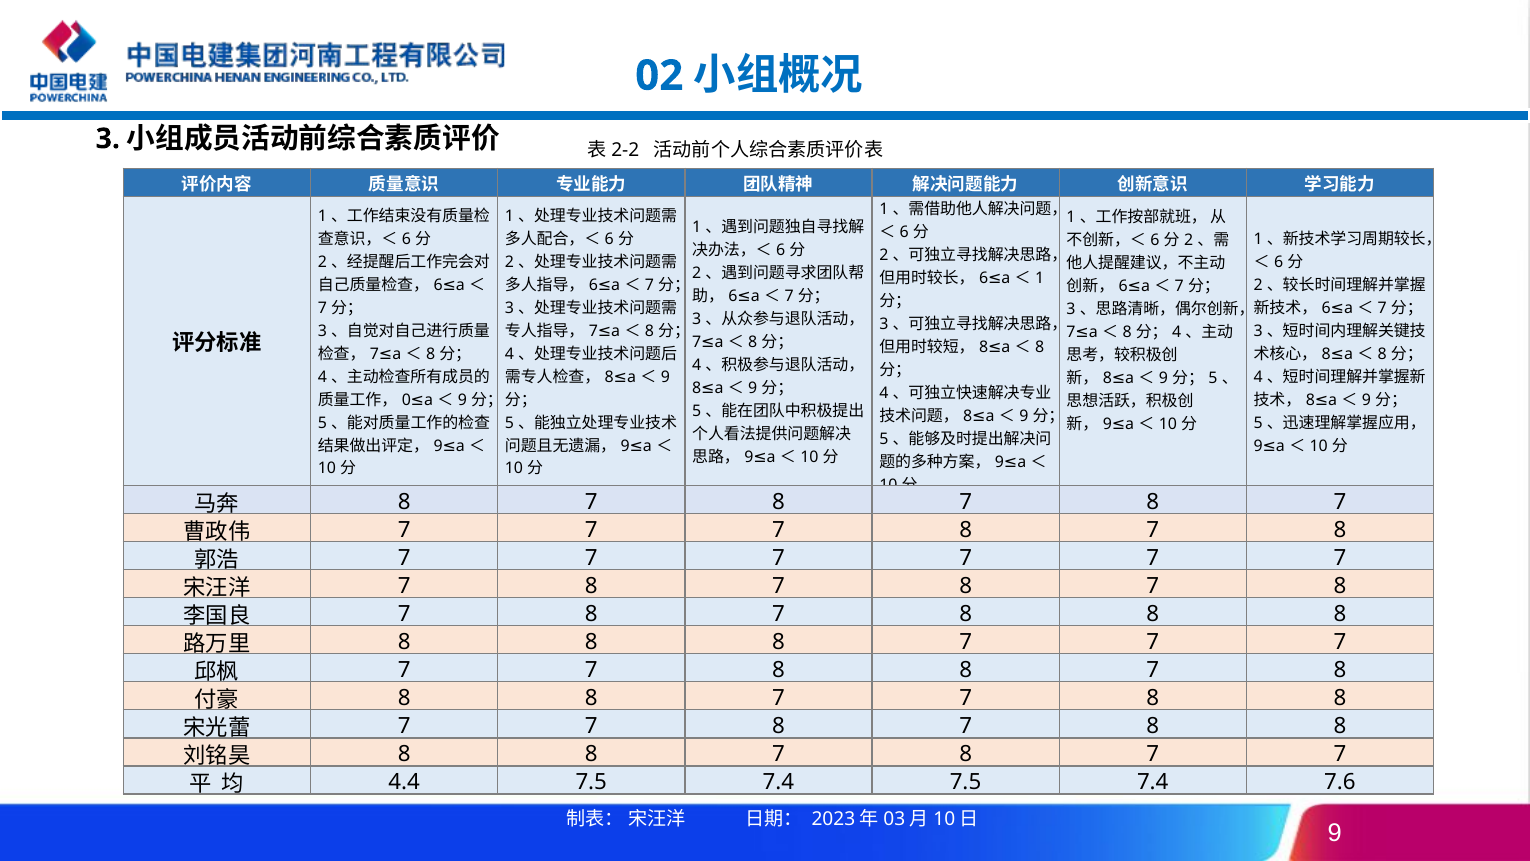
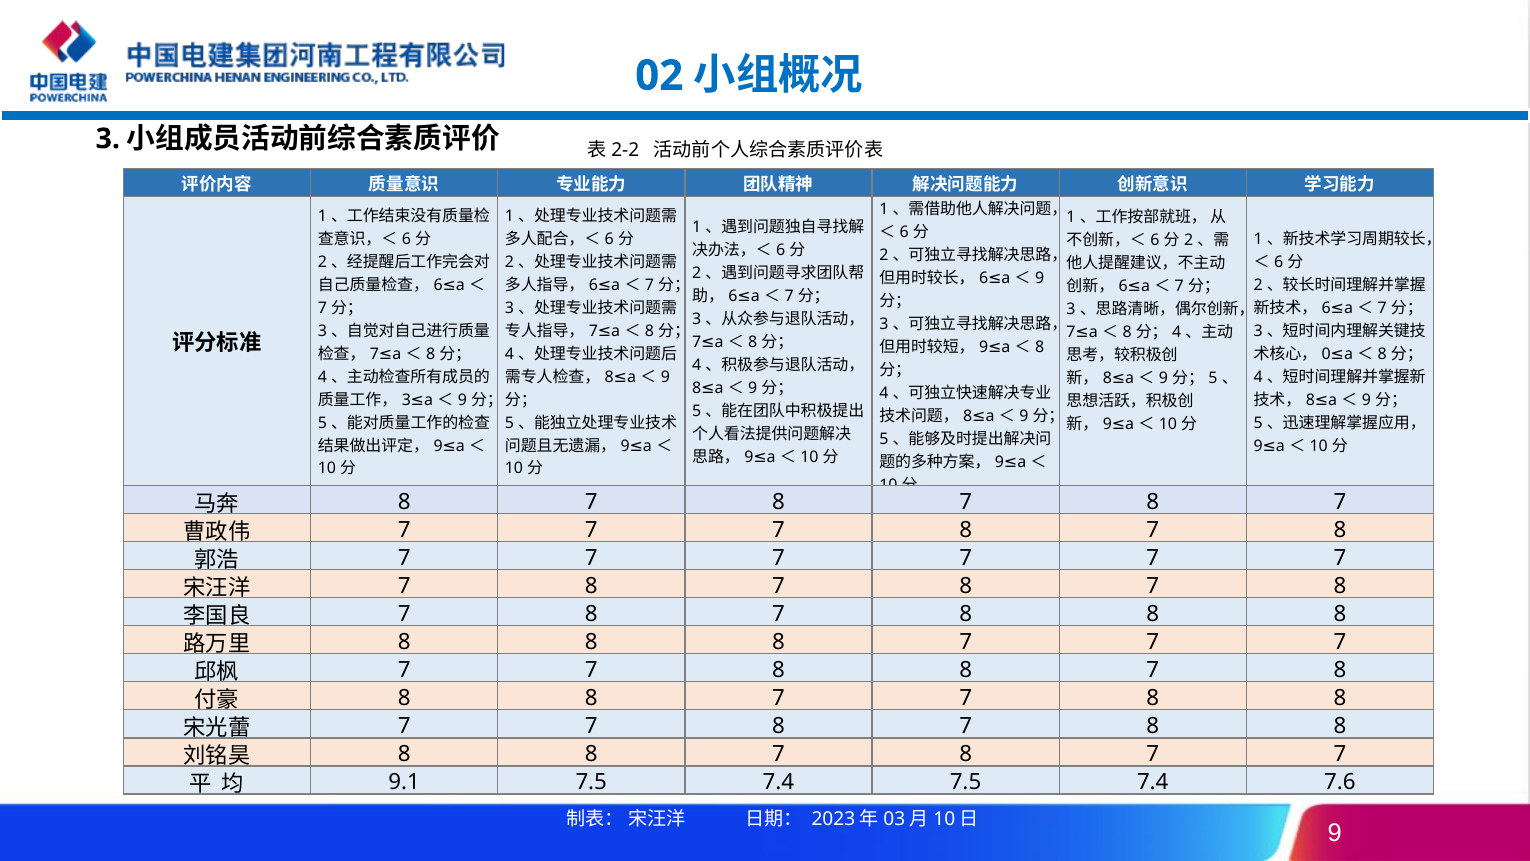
1 at (1040, 278): 1 -> 9
8 at (984, 347): 8 -> 9
8 at (1326, 354): 8 -> 0
0 at (406, 400): 0 -> 3
4.4: 4.4 -> 9.1
